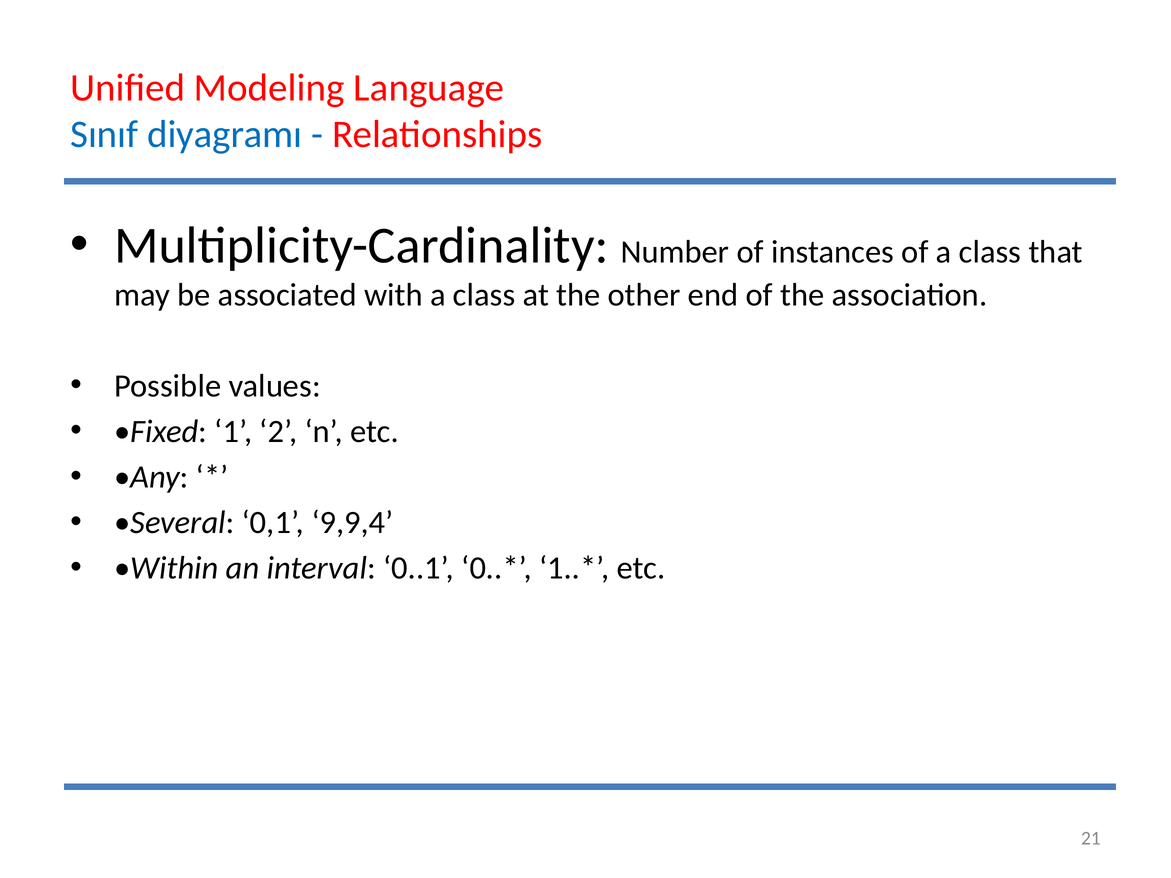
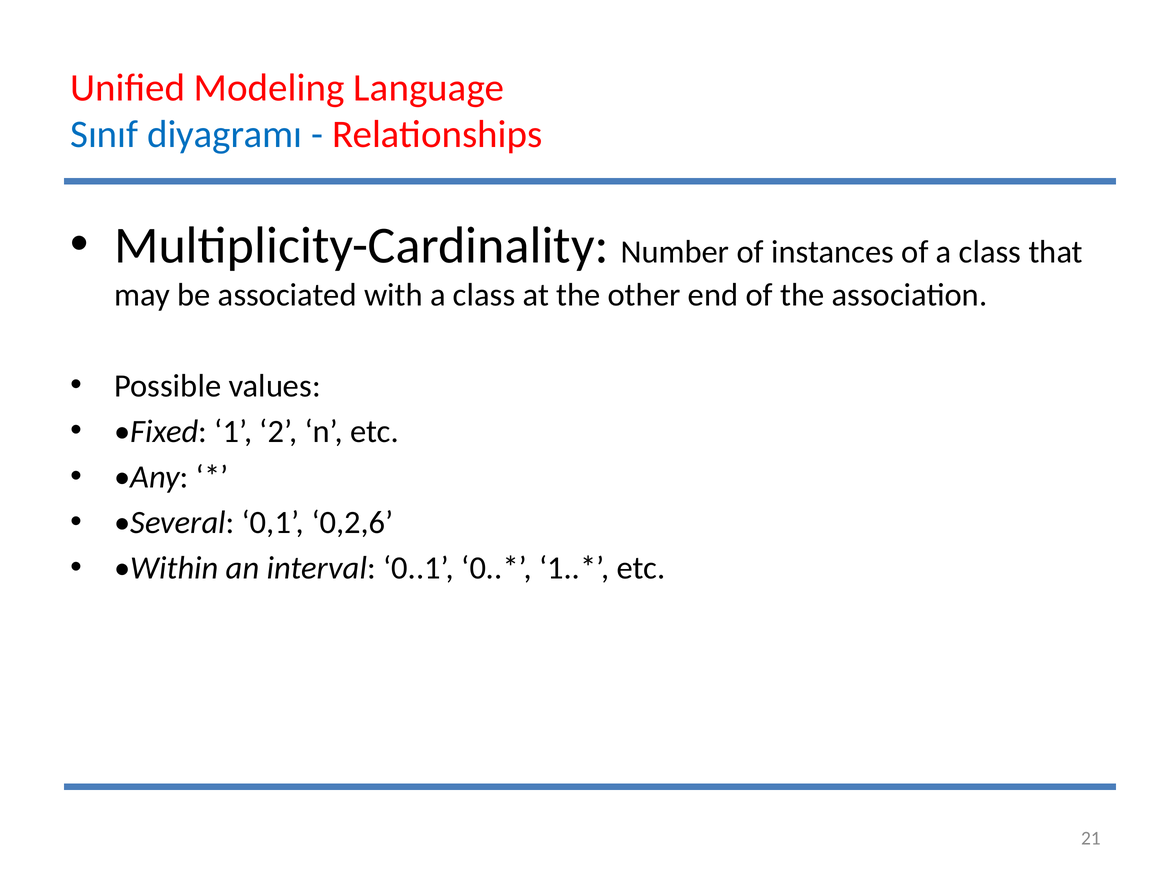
9,9,4: 9,9,4 -> 0,2,6
